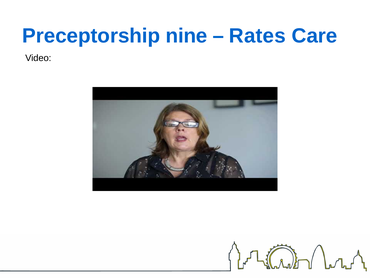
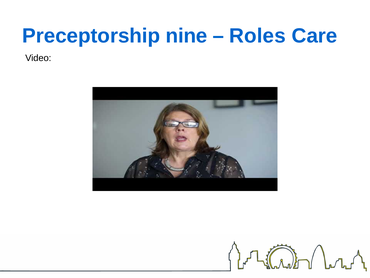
Rates: Rates -> Roles
